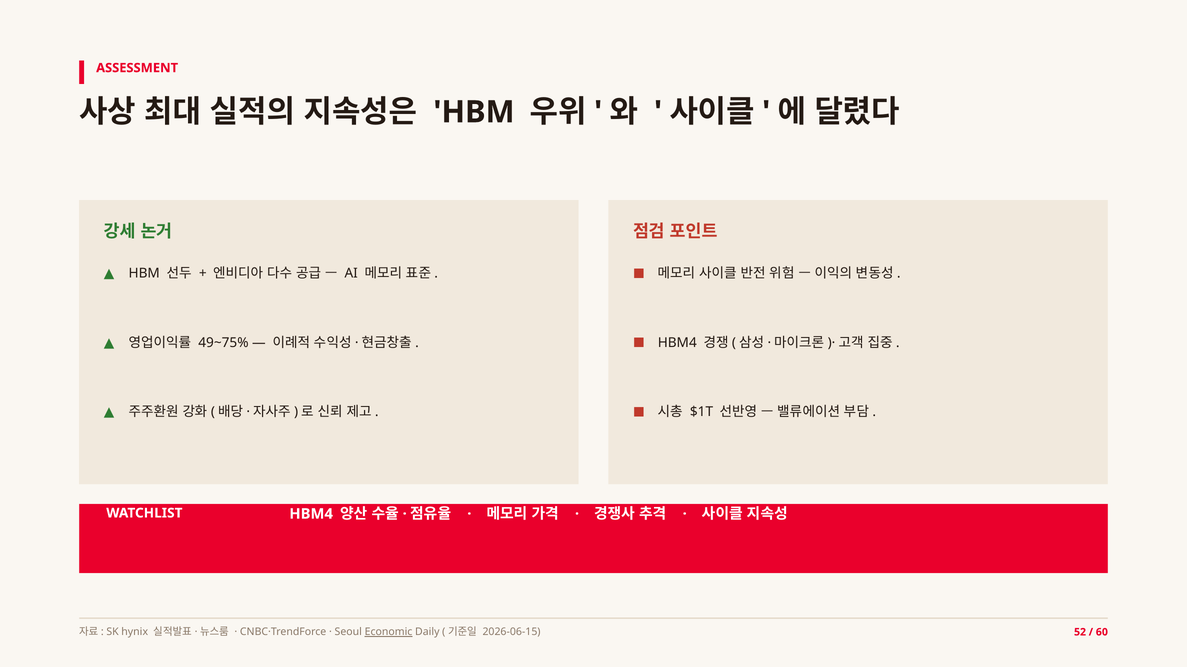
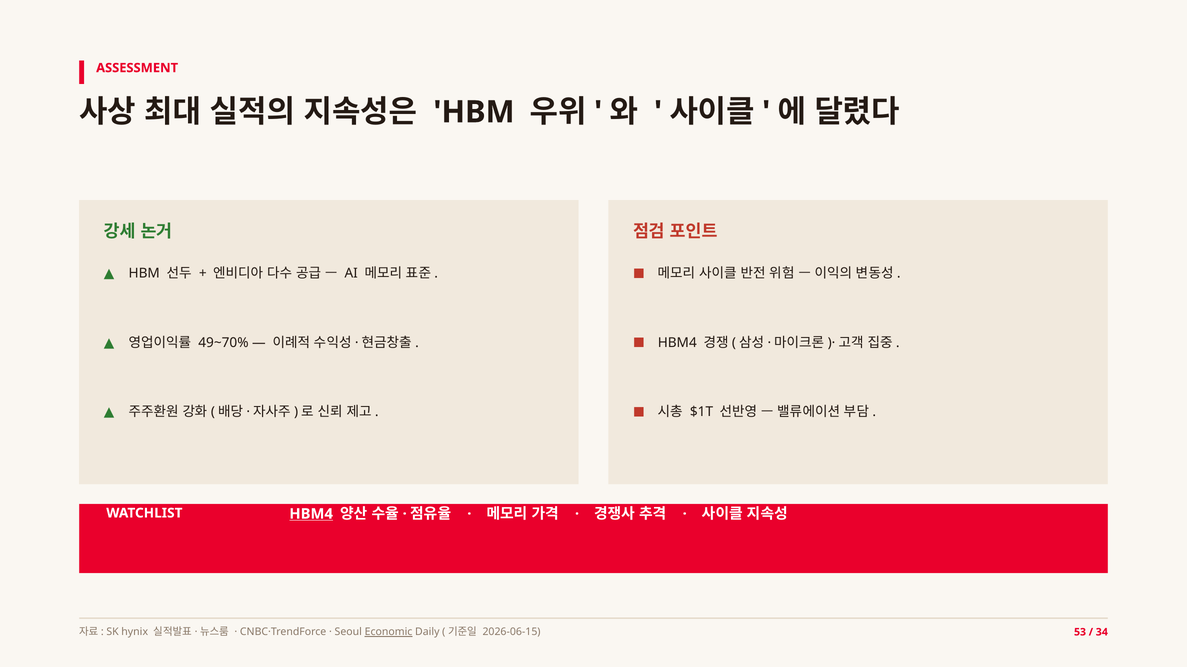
49~75%: 49~75% -> 49~70%
HBM4 at (311, 514) underline: none -> present
52: 52 -> 53
60: 60 -> 34
